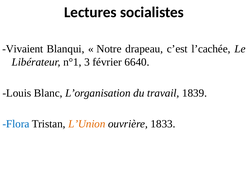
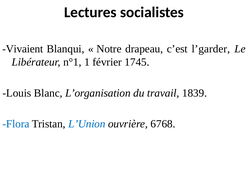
l’cachée: l’cachée -> l’garder
3: 3 -> 1
6640: 6640 -> 1745
L’Union colour: orange -> blue
1833: 1833 -> 6768
